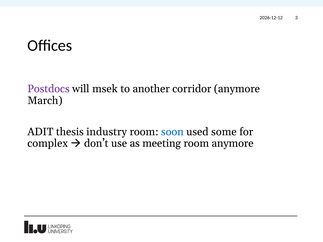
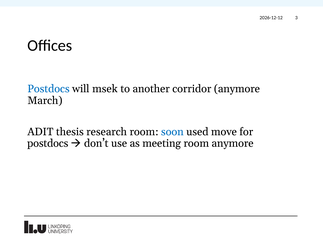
Postdocs at (48, 89) colour: purple -> blue
industry: industry -> research
some: some -> move
complex at (48, 144): complex -> postdocs
